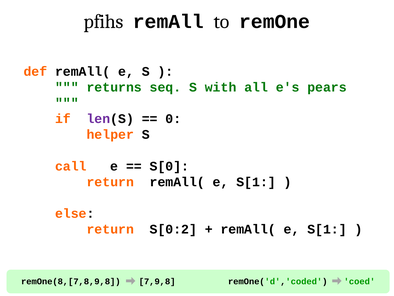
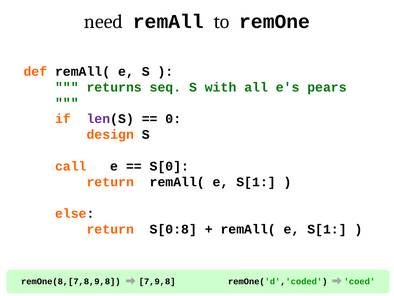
pfihs: pfihs -> need
helper: helper -> design
S[0:2: S[0:2 -> S[0:8
